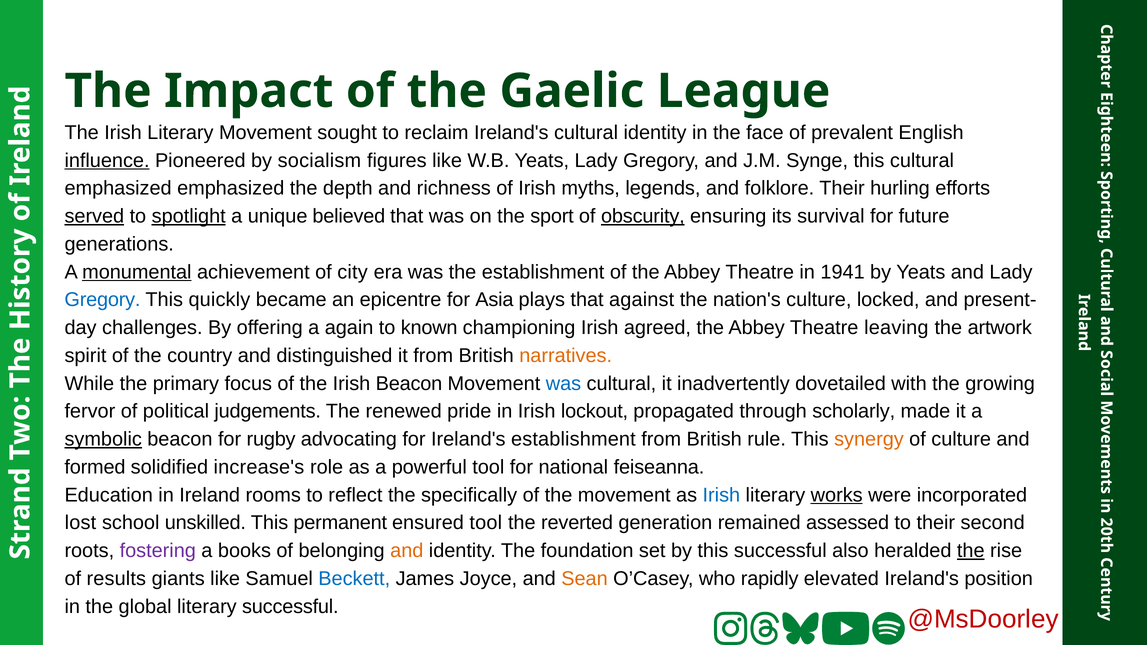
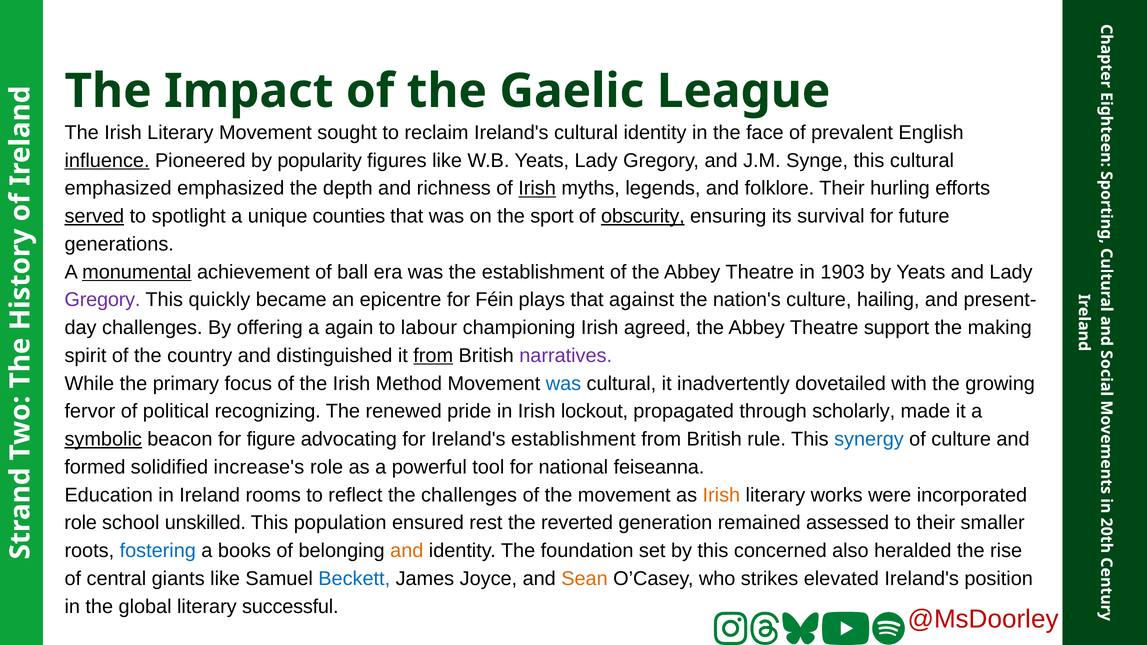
socialism: socialism -> popularity
Irish at (537, 188) underline: none -> present
spotlight underline: present -> none
believed: believed -> counties
city: city -> ball
1941: 1941 -> 1903
Gregory at (102, 300) colour: blue -> purple
Asia: Asia -> Féin
locked: locked -> hailing
known: known -> labour
leaving: leaving -> support
artwork: artwork -> making
from at (433, 356) underline: none -> present
narratives colour: orange -> purple
Irish Beacon: Beacon -> Method
judgements: judgements -> recognizing
rugby: rugby -> figure
synergy colour: orange -> blue
the specifically: specifically -> challenges
Irish at (721, 495) colour: blue -> orange
works underline: present -> none
lost at (80, 523): lost -> role
permanent: permanent -> population
ensured tool: tool -> rest
second: second -> smaller
fostering colour: purple -> blue
this successful: successful -> concerned
the at (971, 551) underline: present -> none
results: results -> central
rapidly: rapidly -> strikes
